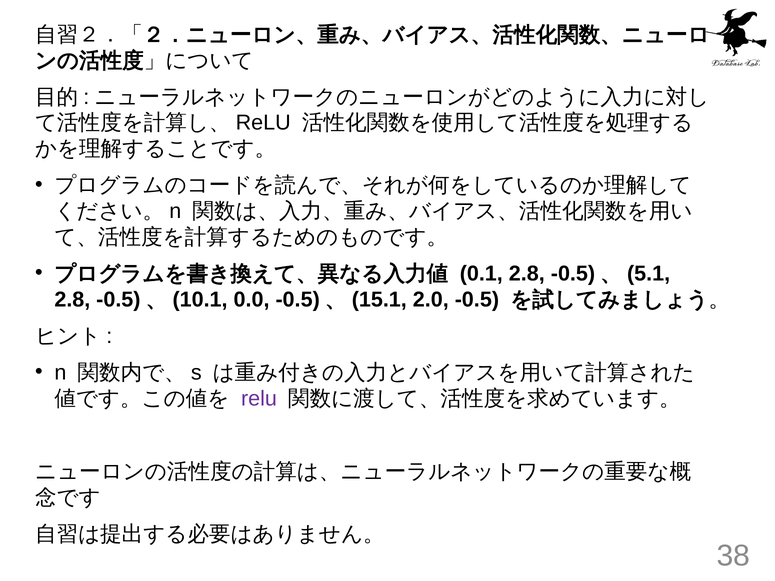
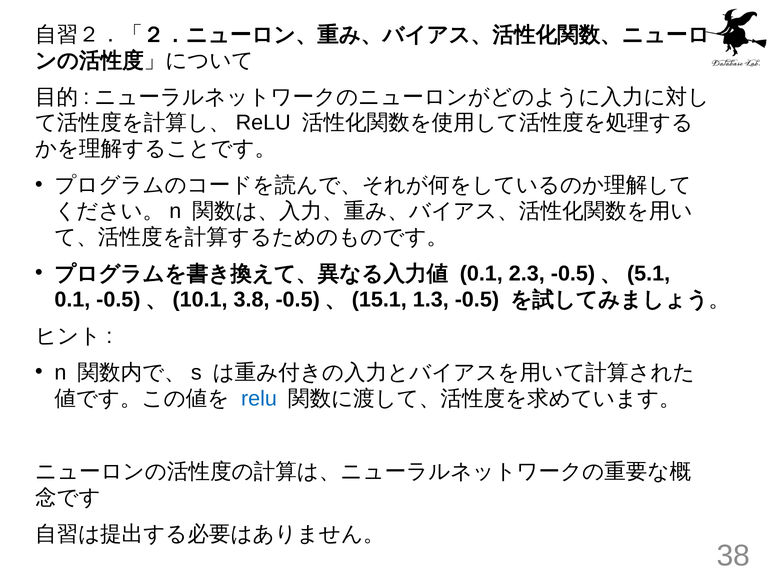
0.1 2.8: 2.8 -> 2.3
2.8 at (72, 300): 2.8 -> 0.1
0.0: 0.0 -> 3.8
2.0: 2.0 -> 1.3
relu colour: purple -> blue
